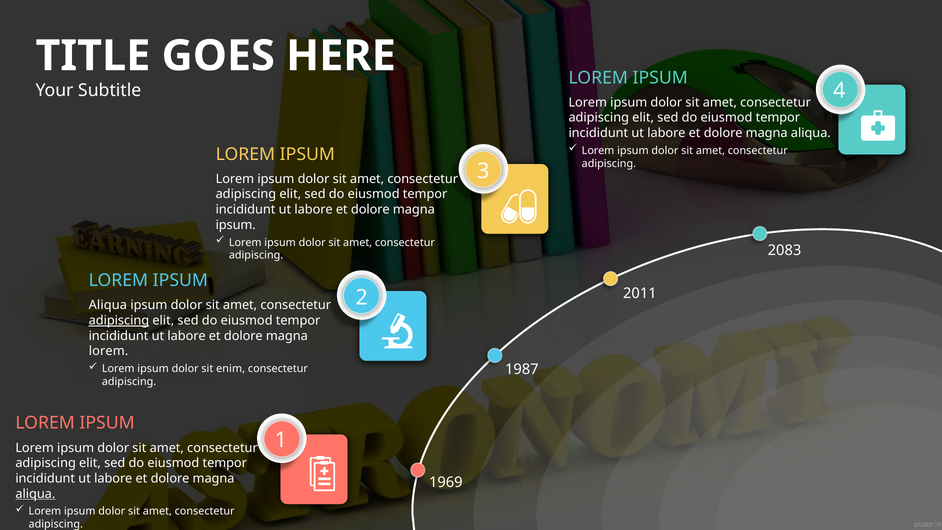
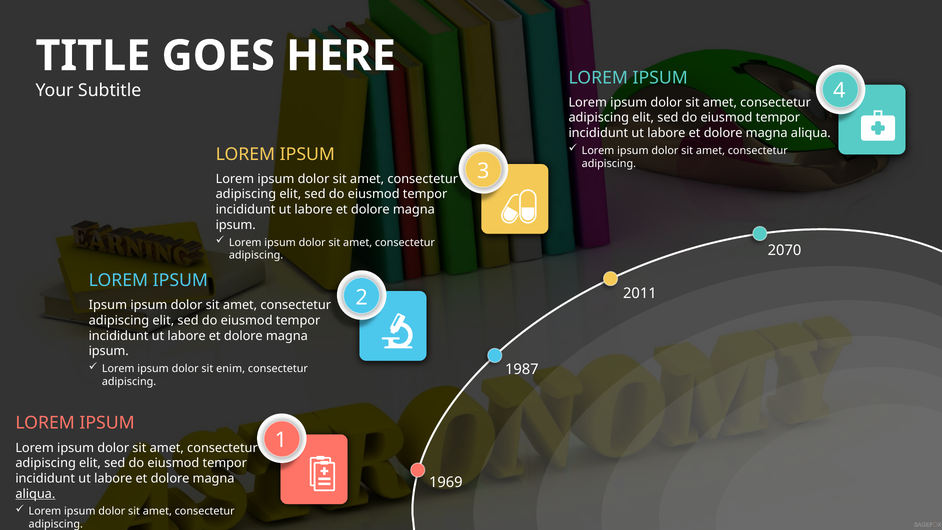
2083: 2083 -> 2070
Aliqua at (108, 305): Aliqua -> Ipsum
adipiscing at (119, 320) underline: present -> none
lorem at (109, 351): lorem -> ipsum
